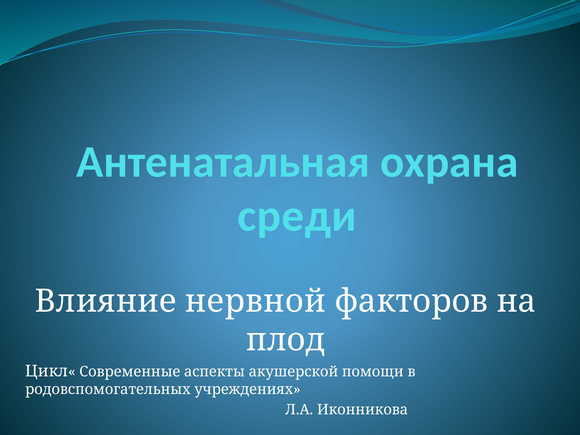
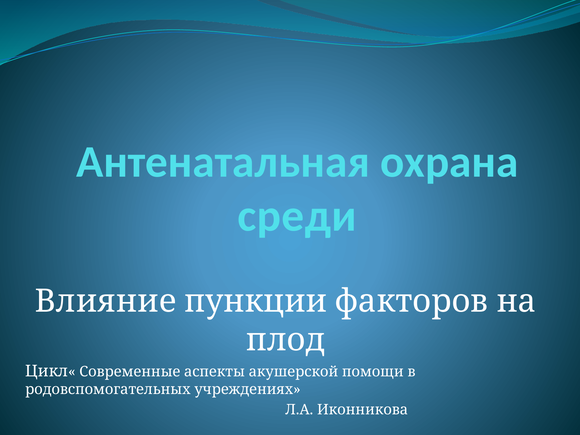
нервной: нервной -> пункции
